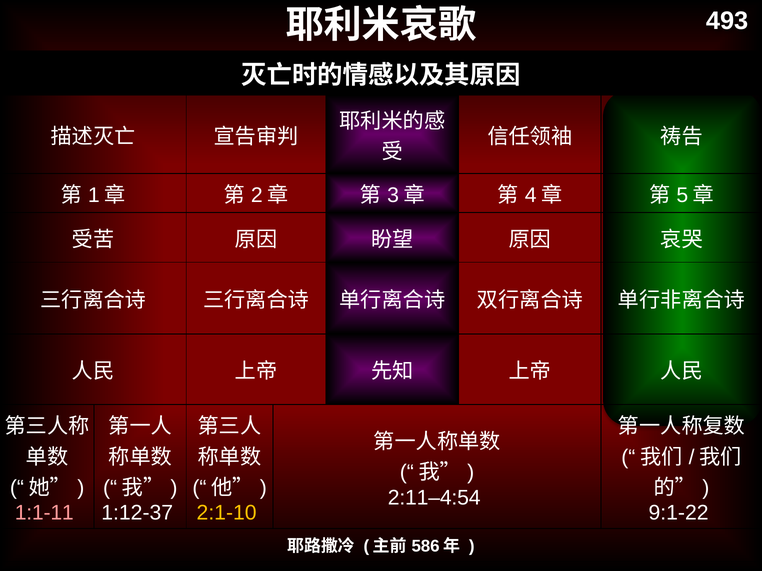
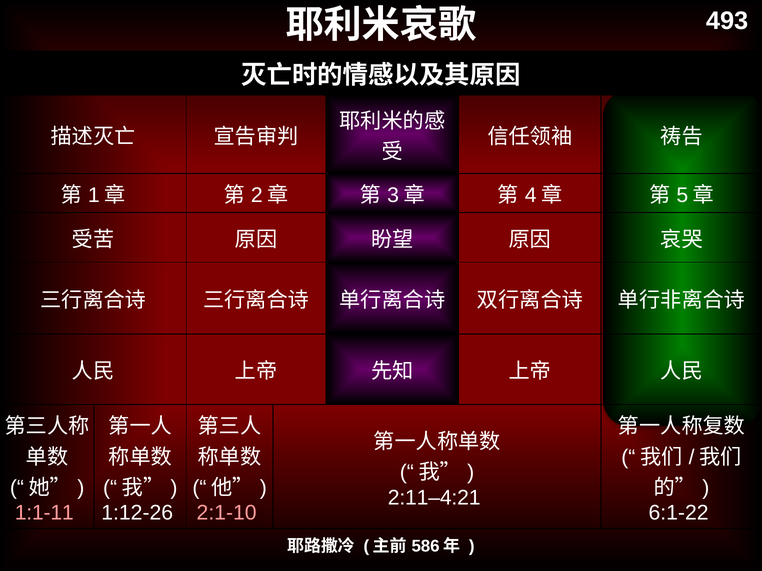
2:11–4:54: 2:11–4:54 -> 2:11–4:21
1:12-37: 1:12-37 -> 1:12-26
2:1-10 colour: yellow -> pink
9:1-22: 9:1-22 -> 6:1-22
